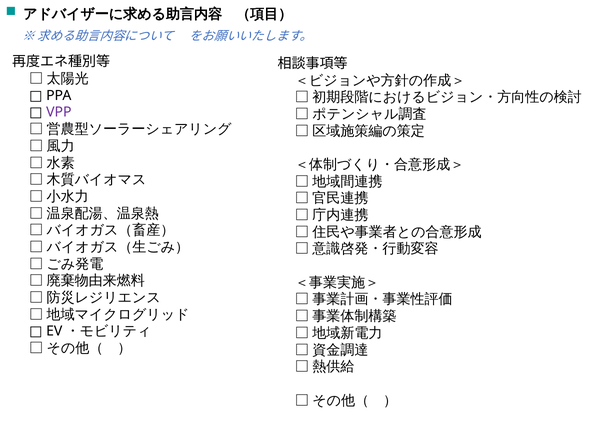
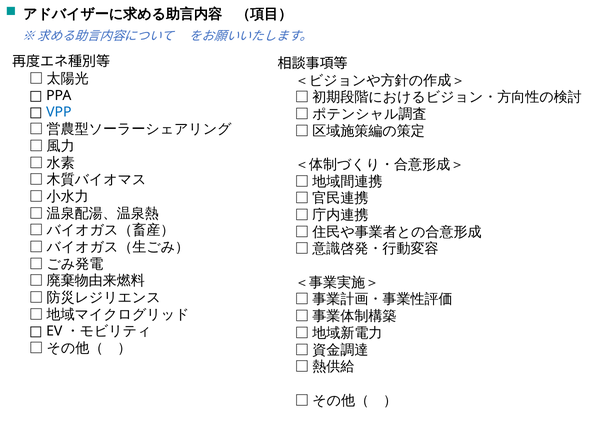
VPP colour: purple -> blue
